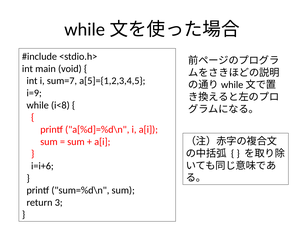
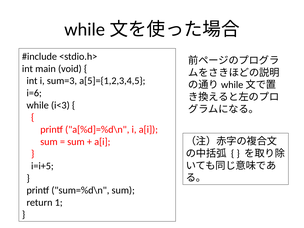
sum=7: sum=7 -> sum=3
i=9: i=9 -> i=6
i<8: i<8 -> i<3
i=i+6: i=i+6 -> i=i+5
3: 3 -> 1
